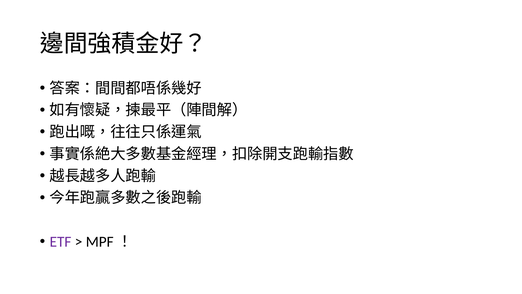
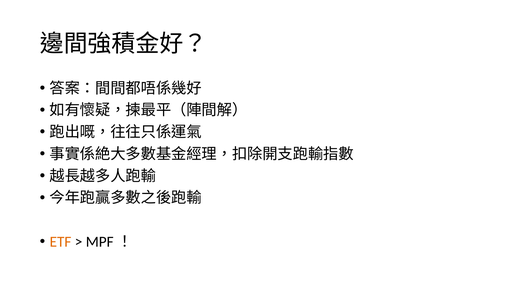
ETF colour: purple -> orange
